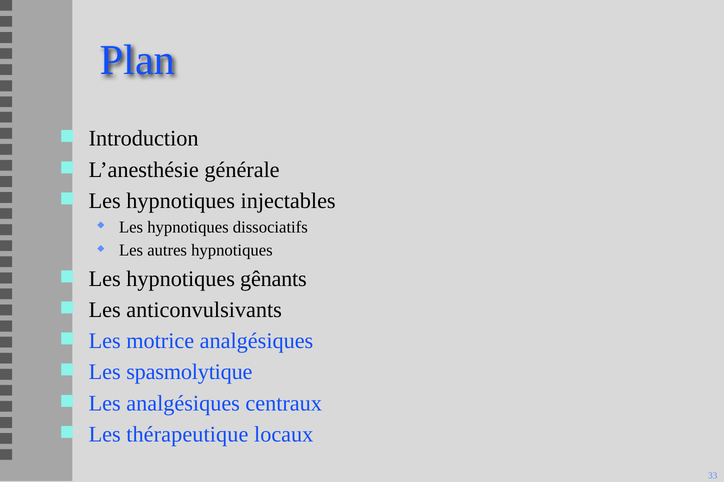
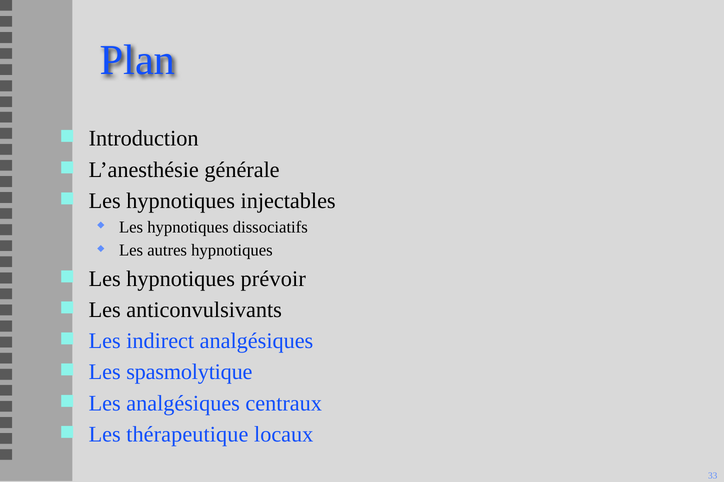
gênants: gênants -> prévoir
motrice: motrice -> indirect
